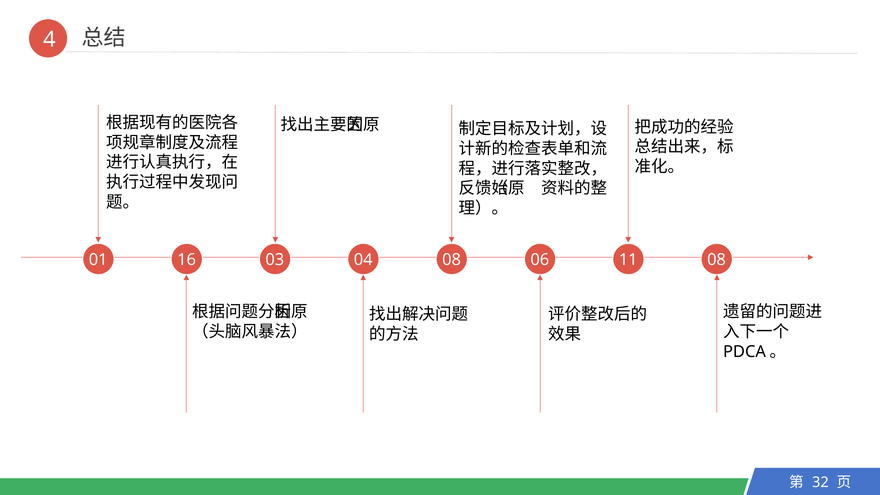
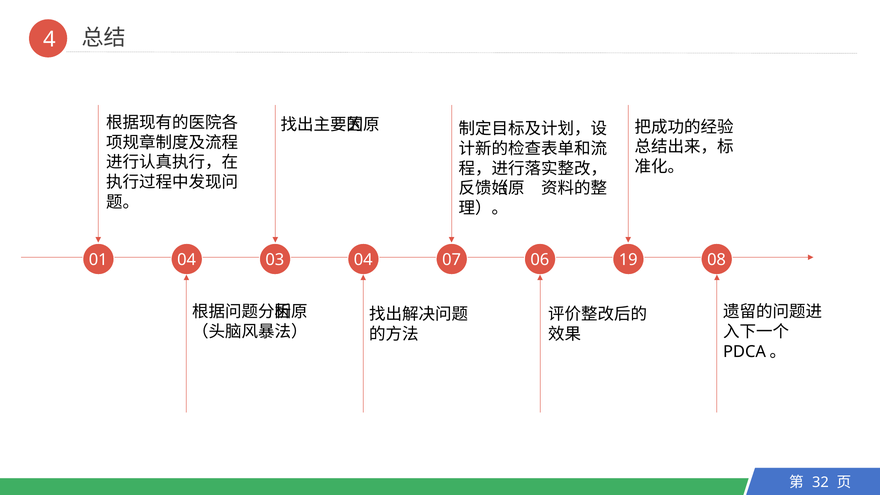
01 16: 16 -> 04
04 08: 08 -> 07
11: 11 -> 19
